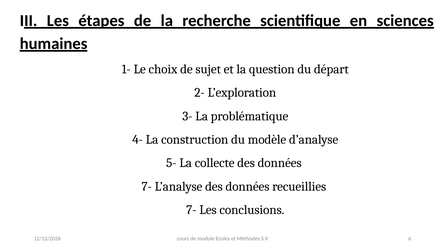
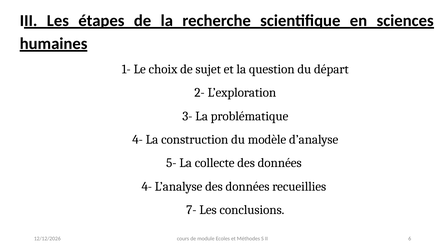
7- at (147, 187): 7- -> 4-
